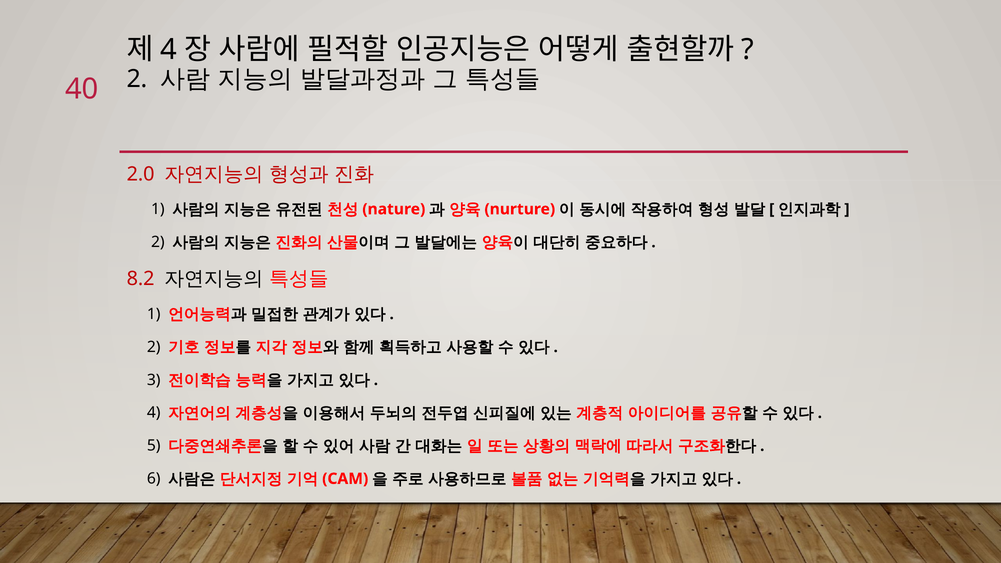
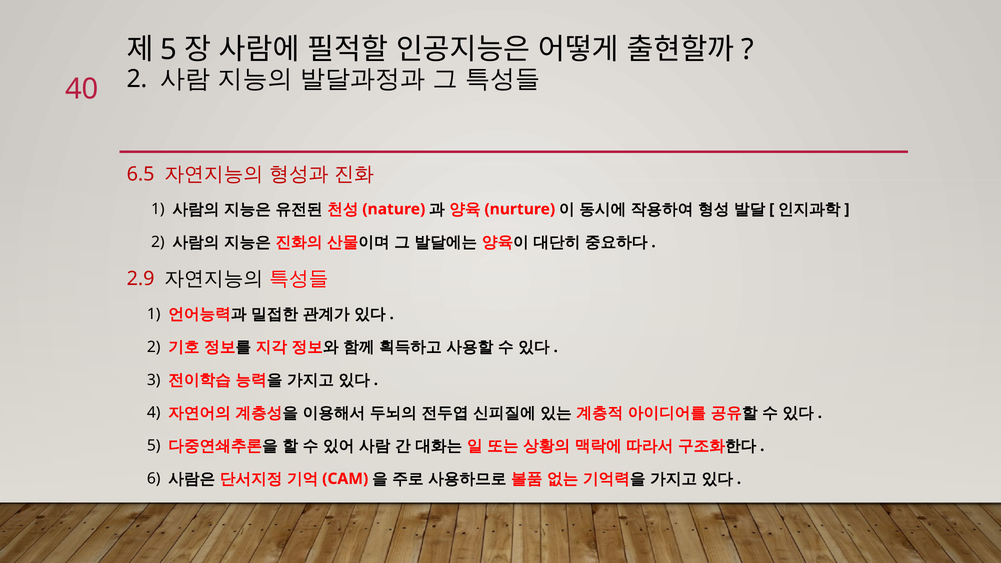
4 at (169, 50): 4 -> 5
2.0: 2.0 -> 6.5
8.2: 8.2 -> 2.9
